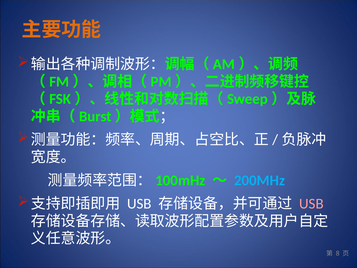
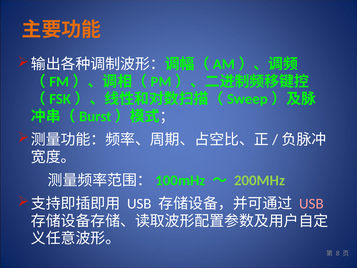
200MHz colour: light blue -> light green
